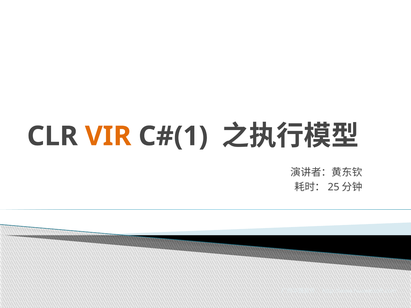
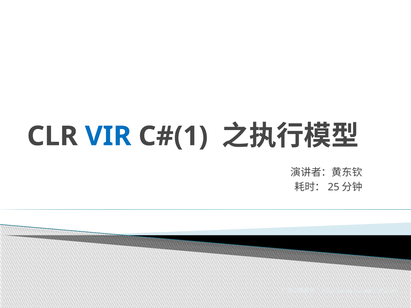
VIR colour: orange -> blue
